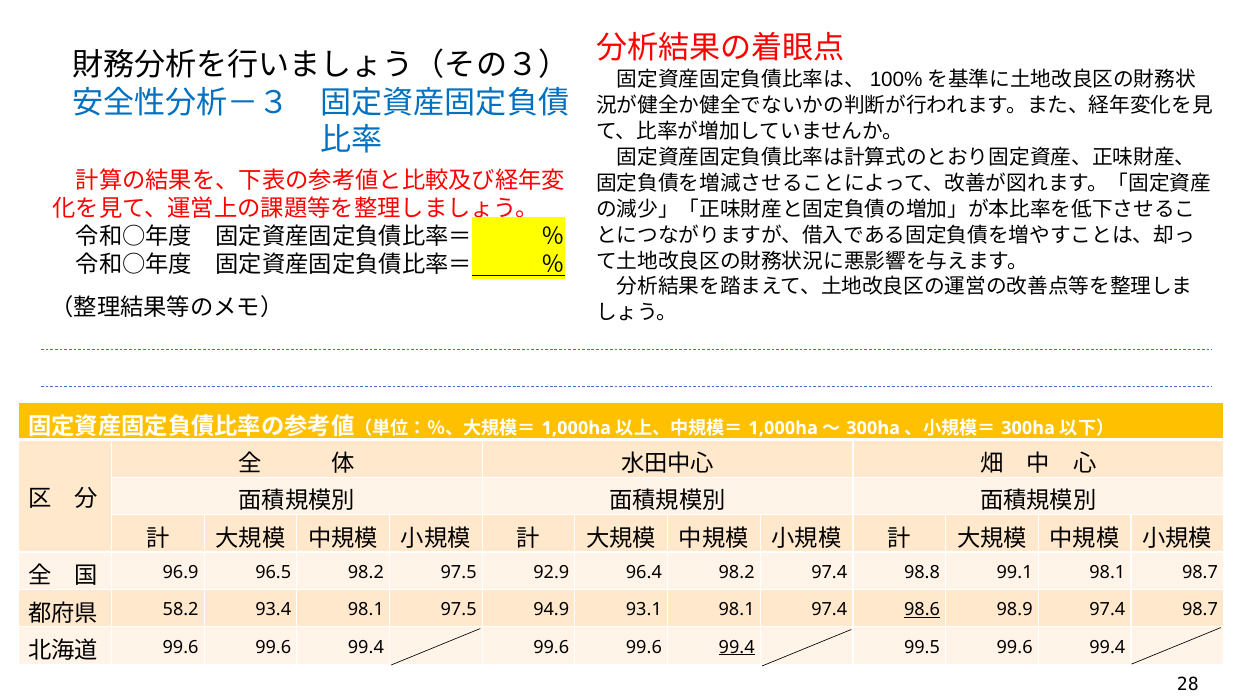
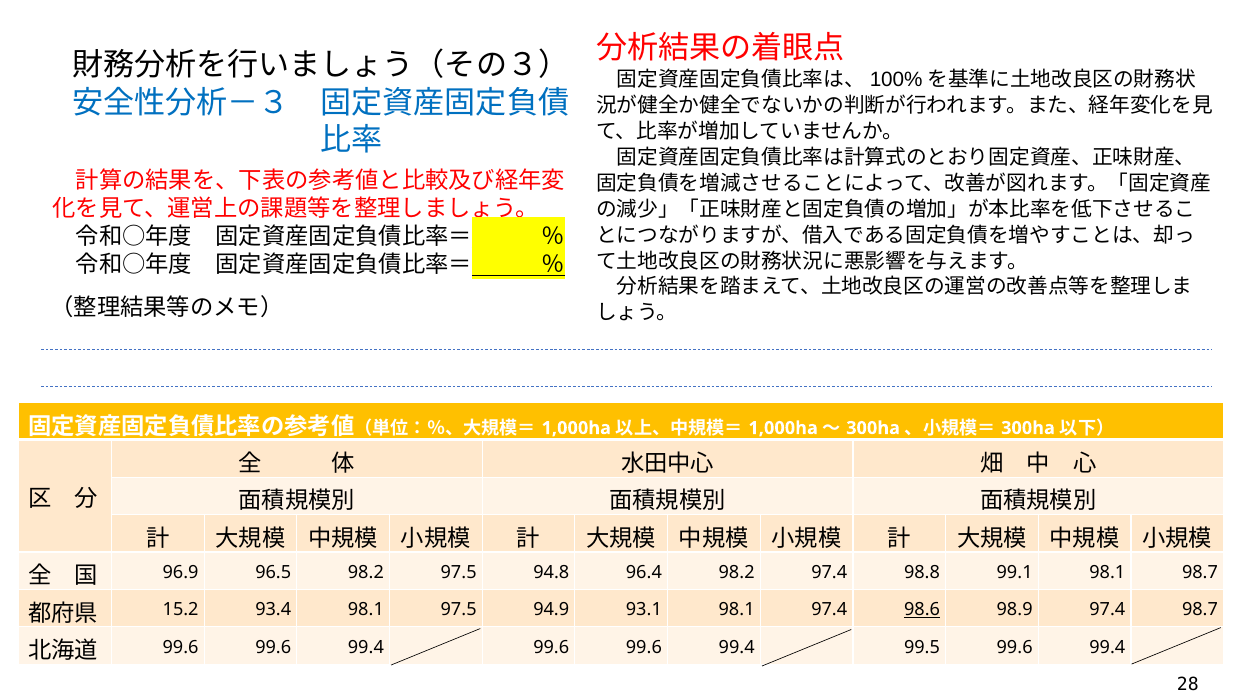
92.9: 92.9 -> 94.8
58.2: 58.2 -> 15.2
99.4 at (737, 647) underline: present -> none
